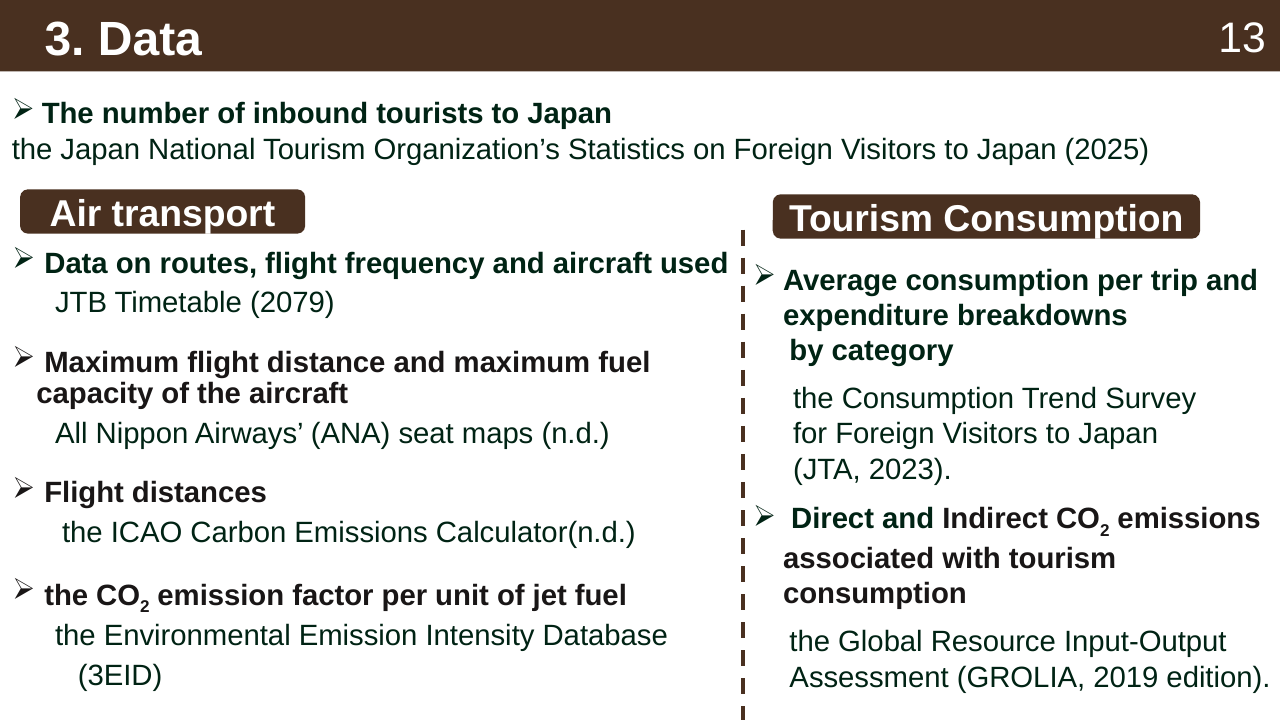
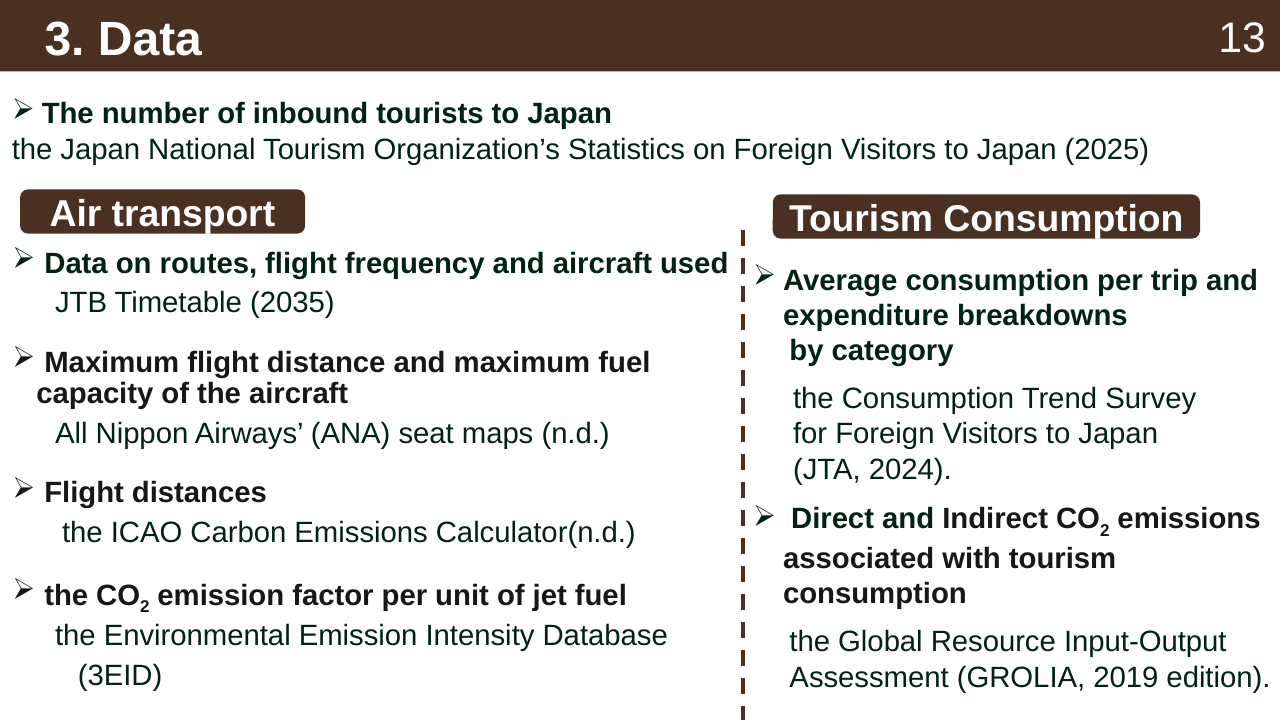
2079: 2079 -> 2035
2023: 2023 -> 2024
